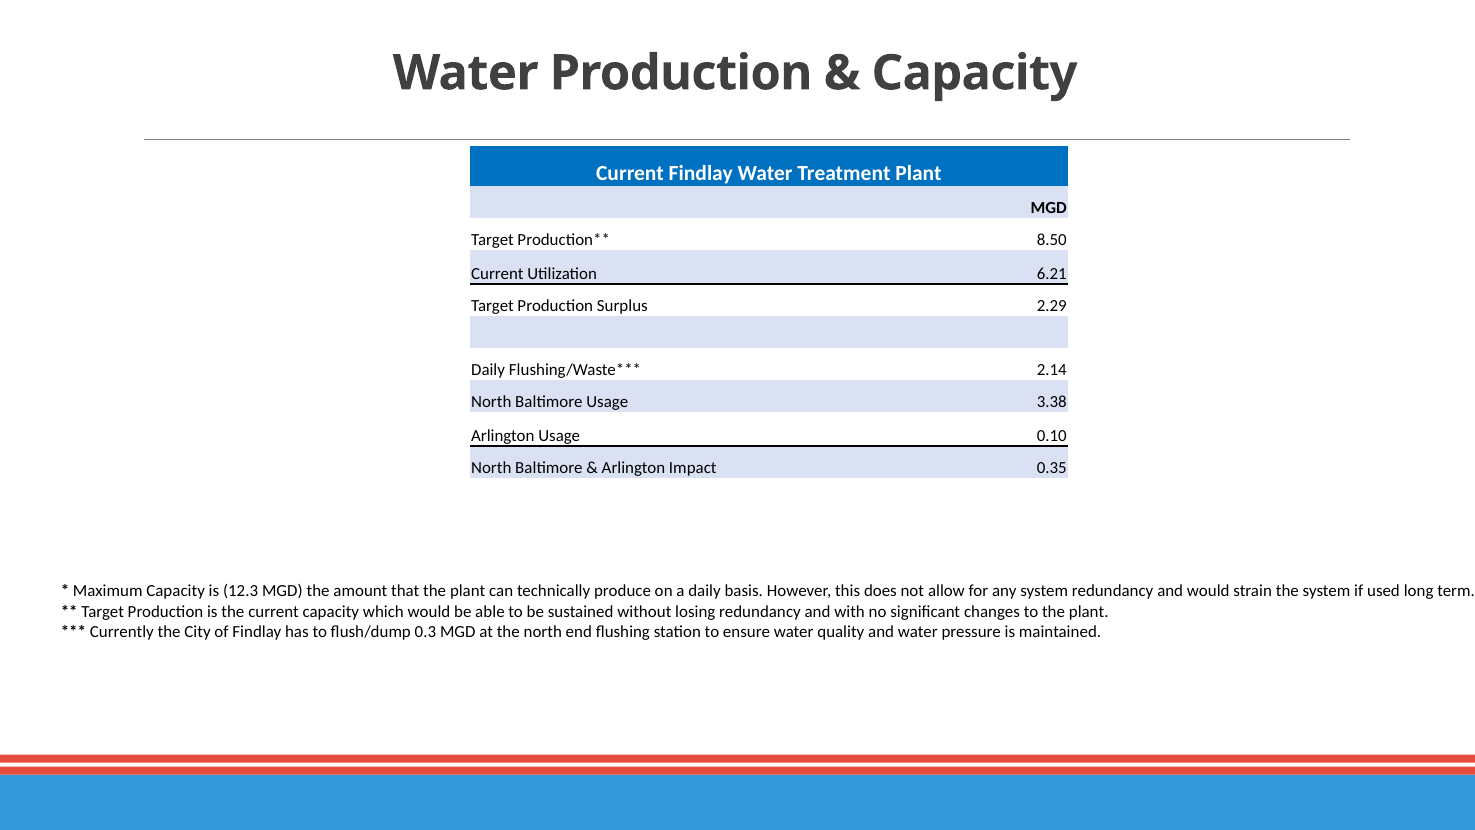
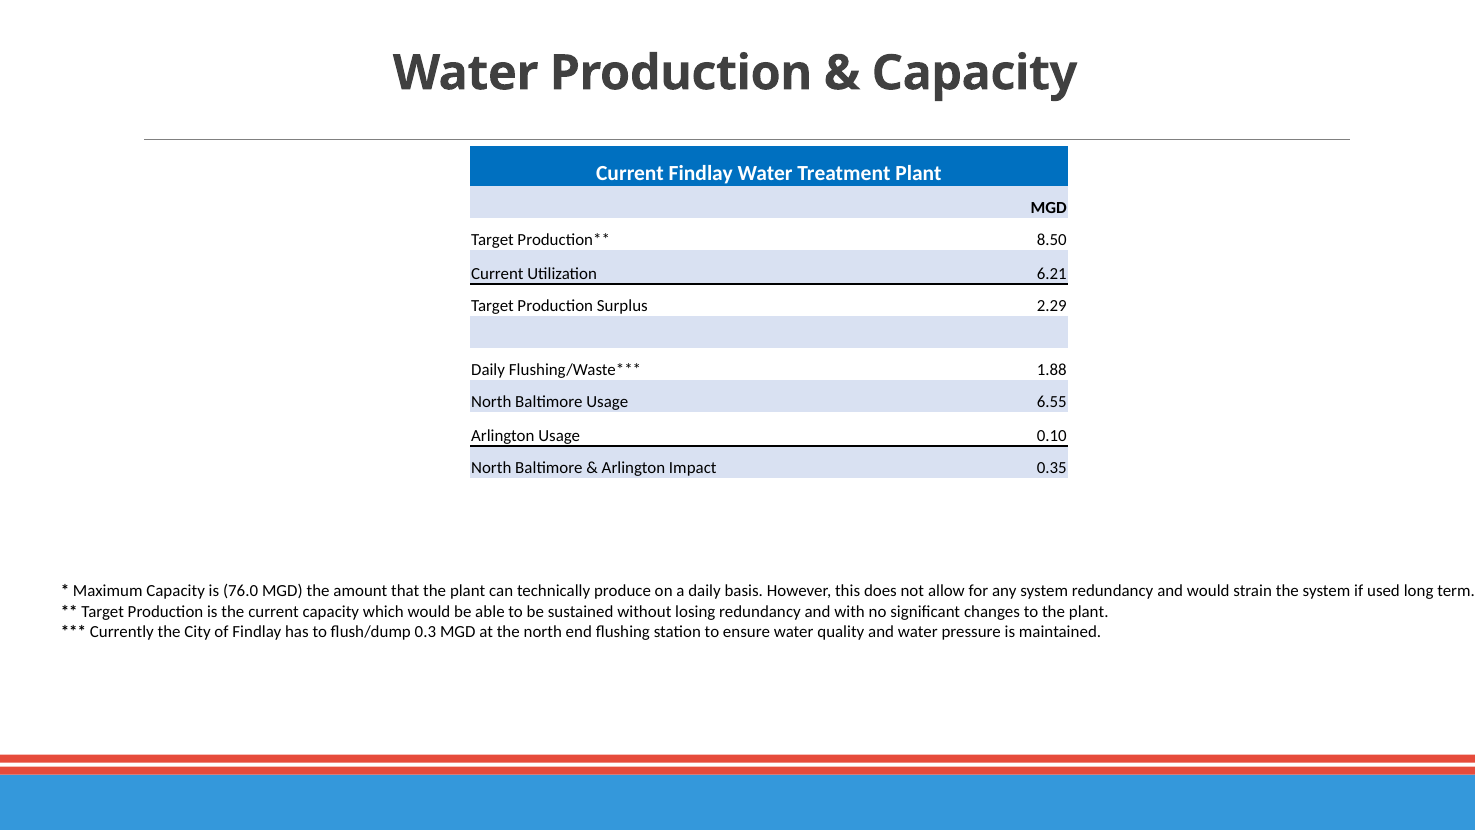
2.14: 2.14 -> 1.88
3.38: 3.38 -> 6.55
12.3: 12.3 -> 76.0
